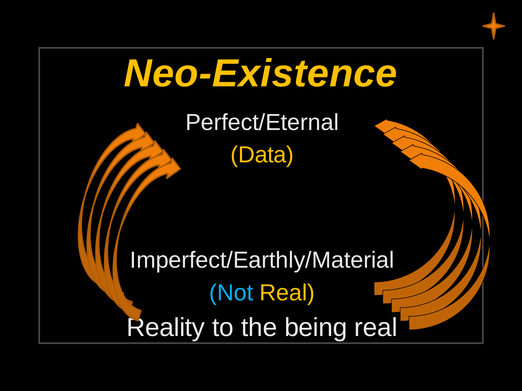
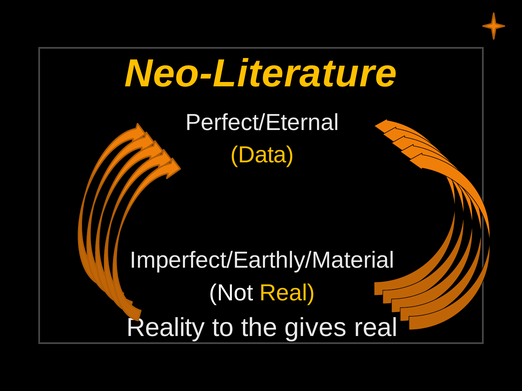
Neo-Existence: Neo-Existence -> Neo-Literature
Not colour: light blue -> white
being: being -> gives
